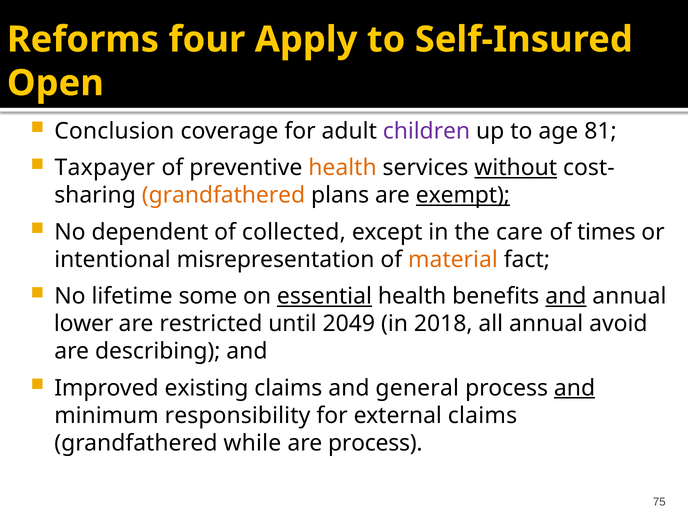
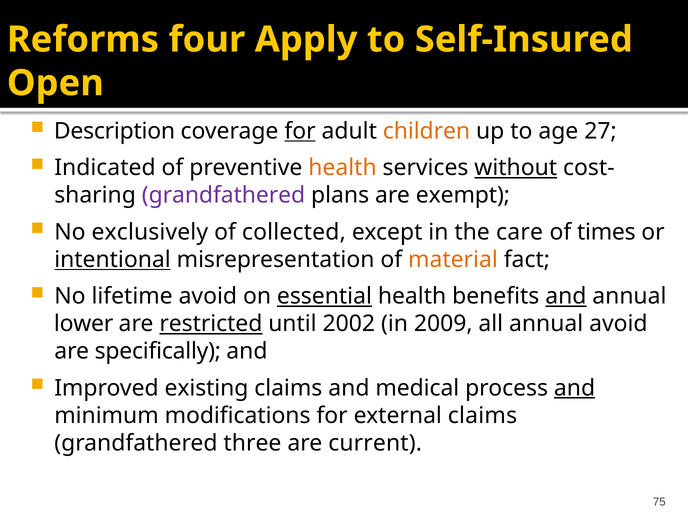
Conclusion: Conclusion -> Description
for at (300, 131) underline: none -> present
children colour: purple -> orange
81: 81 -> 27
Taxpayer: Taxpayer -> Indicated
grandfathered at (224, 195) colour: orange -> purple
exempt underline: present -> none
dependent: dependent -> exclusively
intentional underline: none -> present
lifetime some: some -> avoid
restricted underline: none -> present
2049: 2049 -> 2002
2018: 2018 -> 2009
describing: describing -> specifically
general: general -> medical
responsibility: responsibility -> modifications
while: while -> three
are process: process -> current
